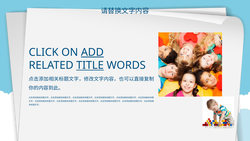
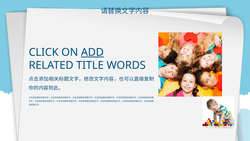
TITLE underline: present -> none
